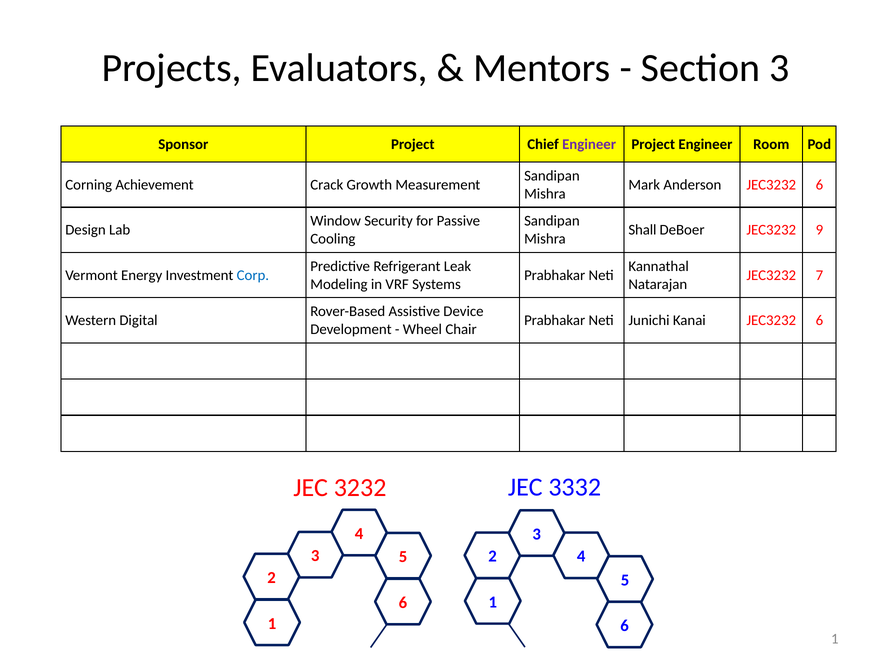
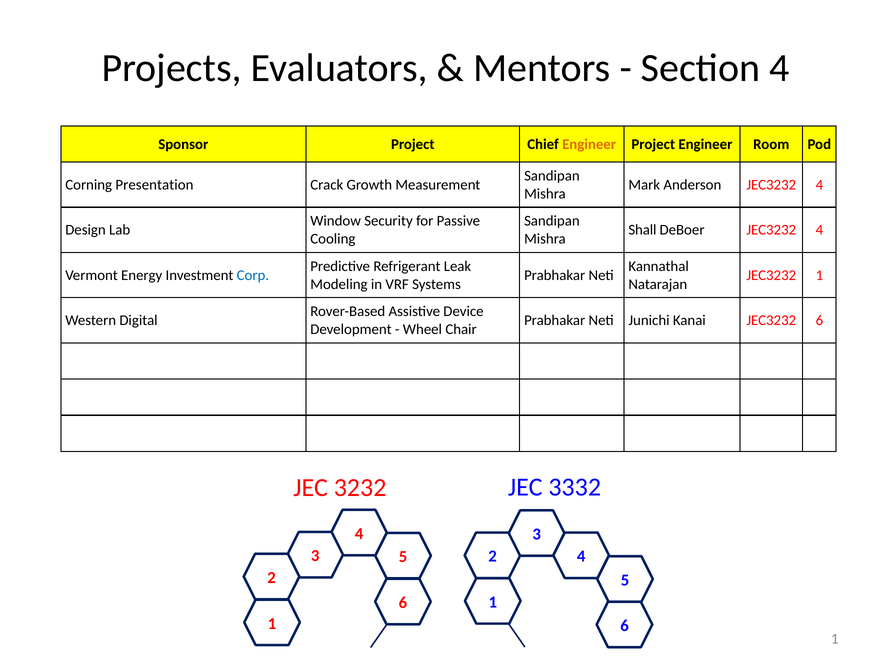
Section 3: 3 -> 4
Engineer at (589, 144) colour: purple -> orange
Achievement: Achievement -> Presentation
Anderson JEC3232 6: 6 -> 4
DeBoer JEC3232 9: 9 -> 4
JEC3232 7: 7 -> 1
